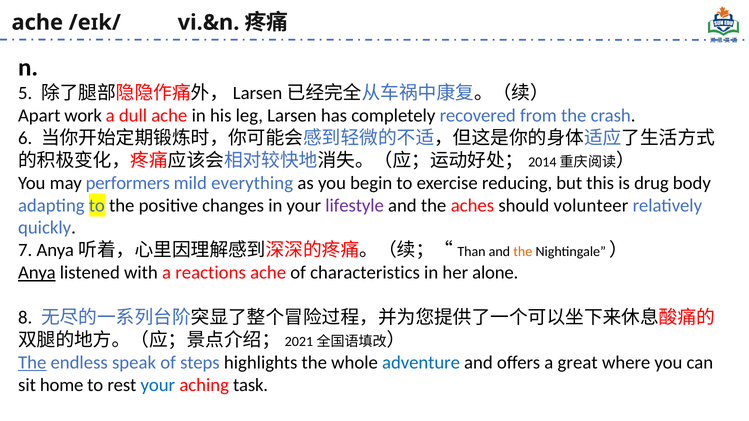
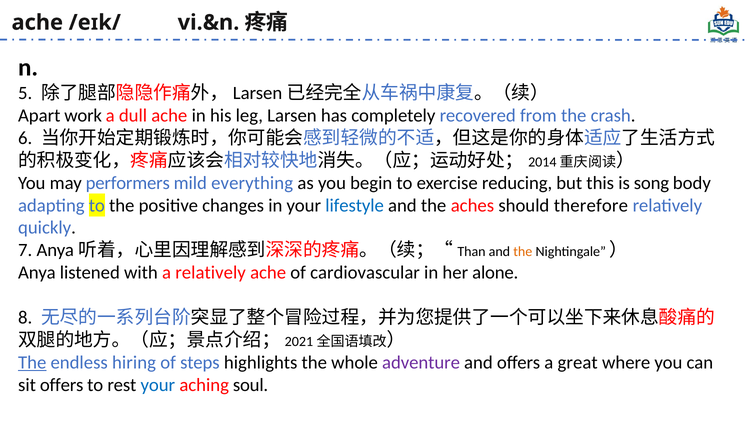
drug: drug -> song
lifestyle colour: purple -> blue
volunteer: volunteer -> therefore
Anya underline: present -> none
a reactions: reactions -> relatively
characteristics: characteristics -> cardiovascular
speak: speak -> hiring
adventure colour: blue -> purple
sit home: home -> offers
task: task -> soul
